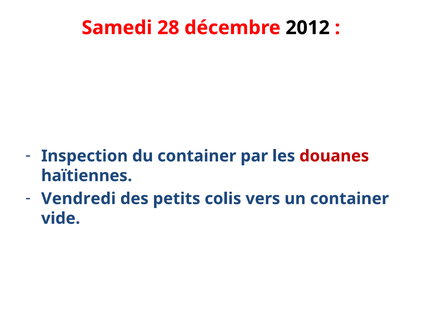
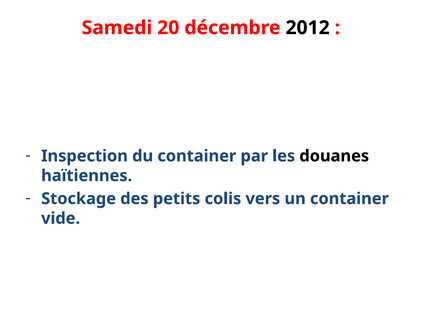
28: 28 -> 20
douanes colour: red -> black
Vendredi: Vendredi -> Stockage
